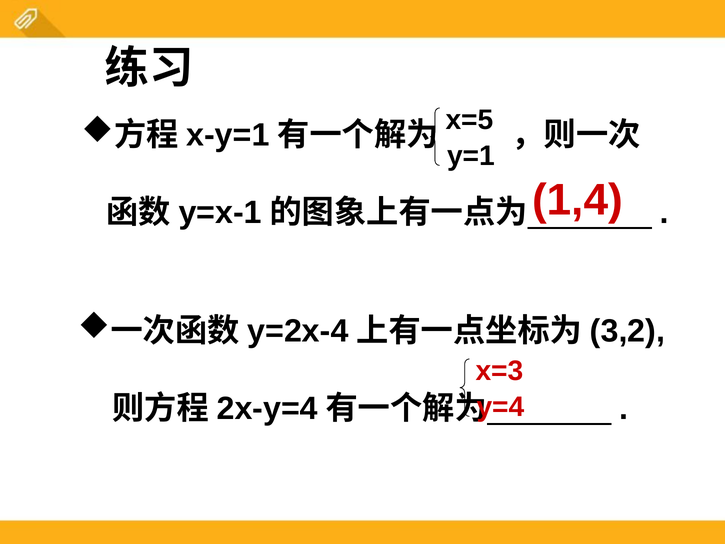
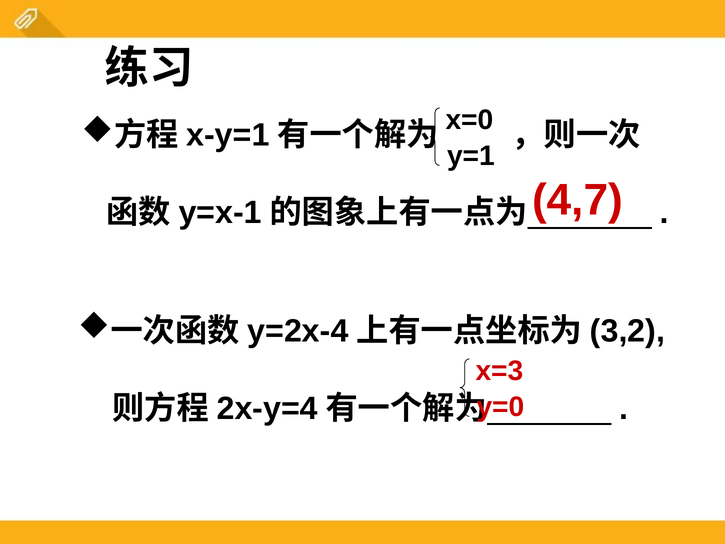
x=5: x=5 -> x=0
1,4: 1,4 -> 4,7
y=4: y=4 -> y=0
